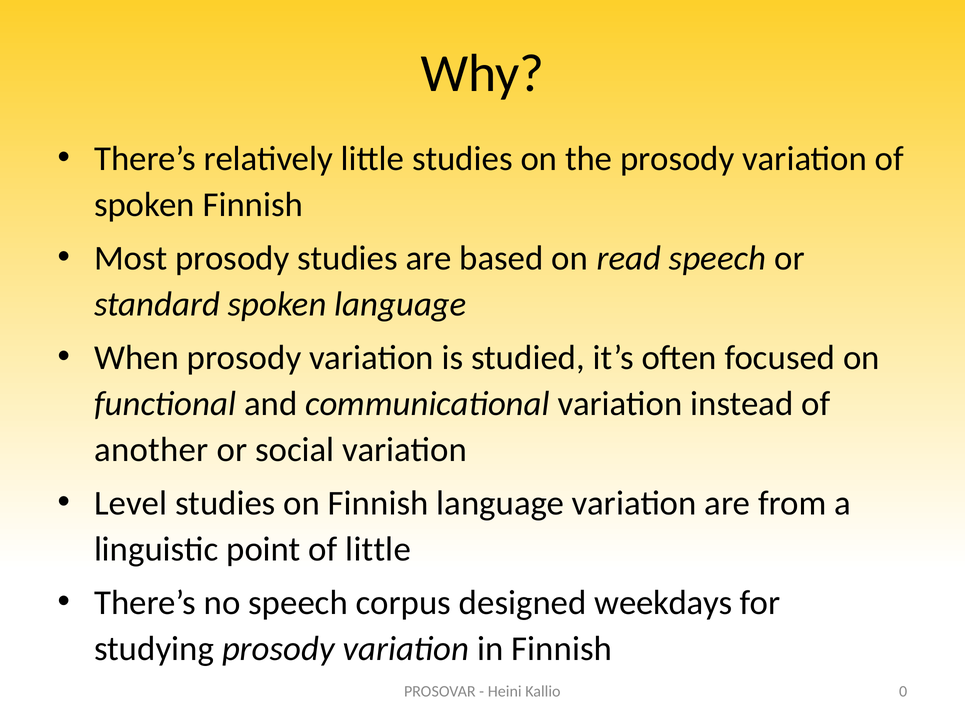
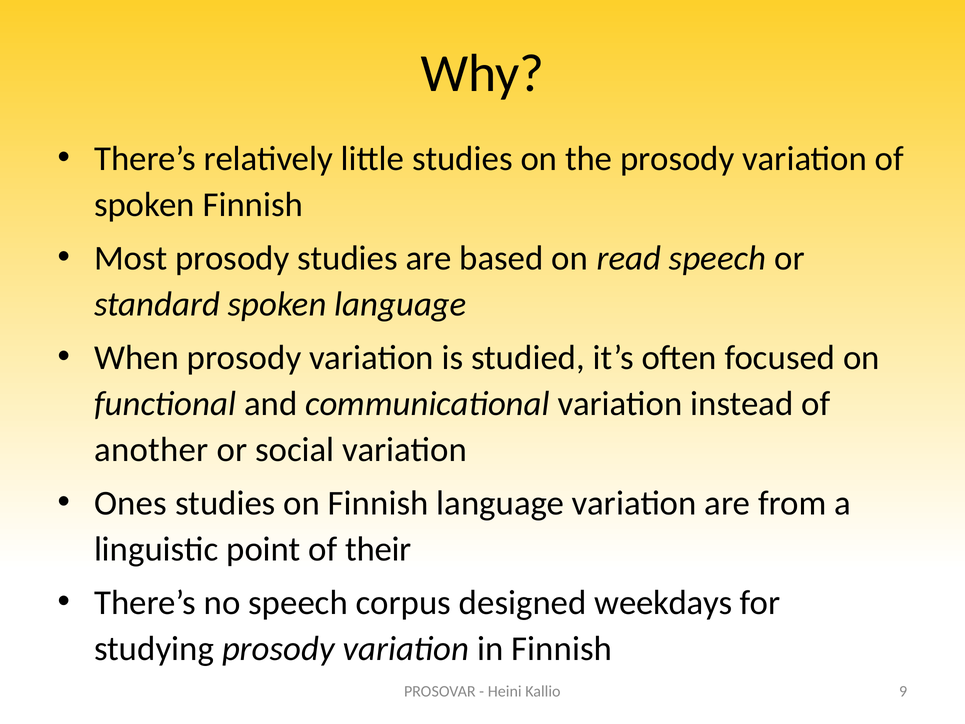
Level: Level -> Ones
of little: little -> their
0: 0 -> 9
